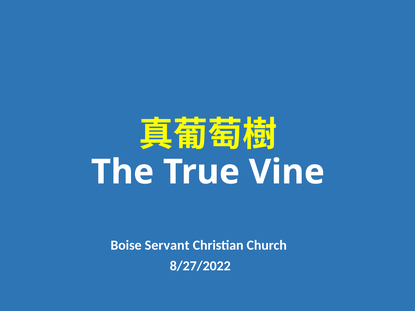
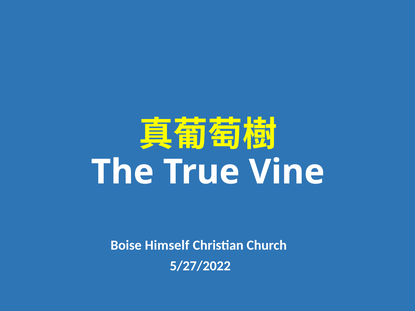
Servant: Servant -> Himself
8/27/2022: 8/27/2022 -> 5/27/2022
